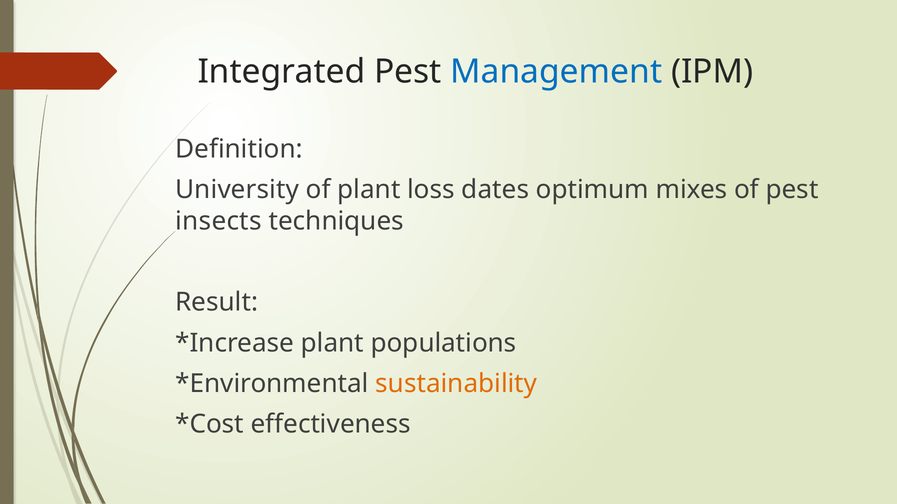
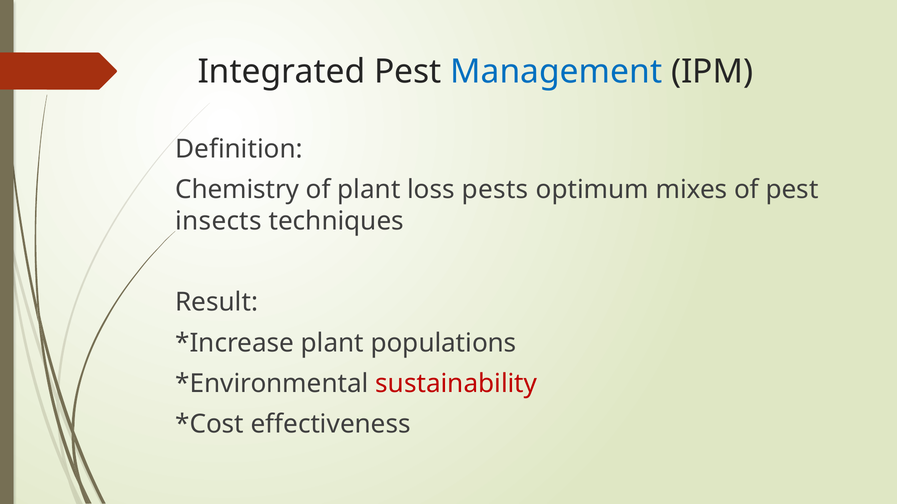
University: University -> Chemistry
dates: dates -> pests
sustainability colour: orange -> red
